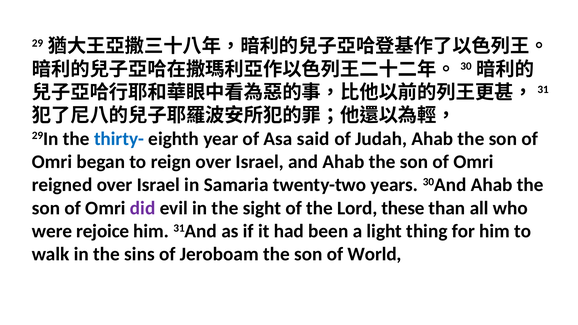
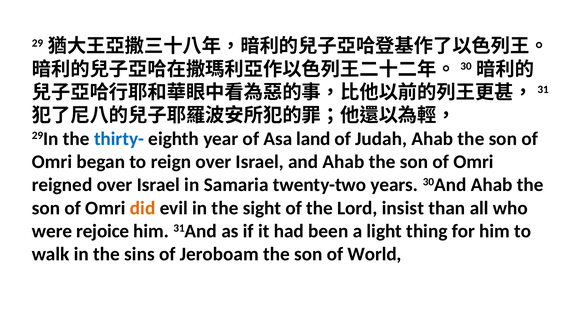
said: said -> land
did colour: purple -> orange
these: these -> insist
